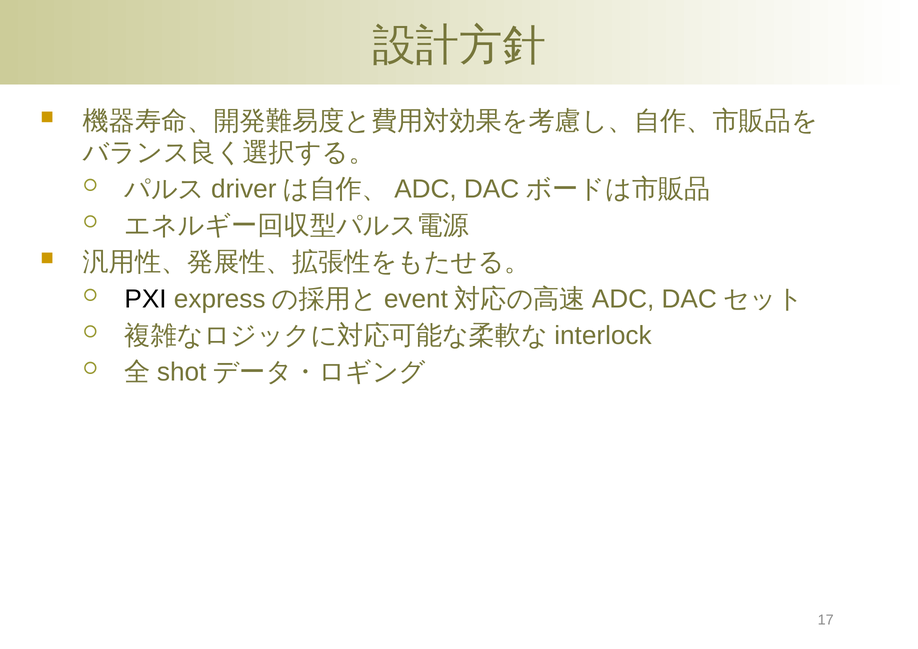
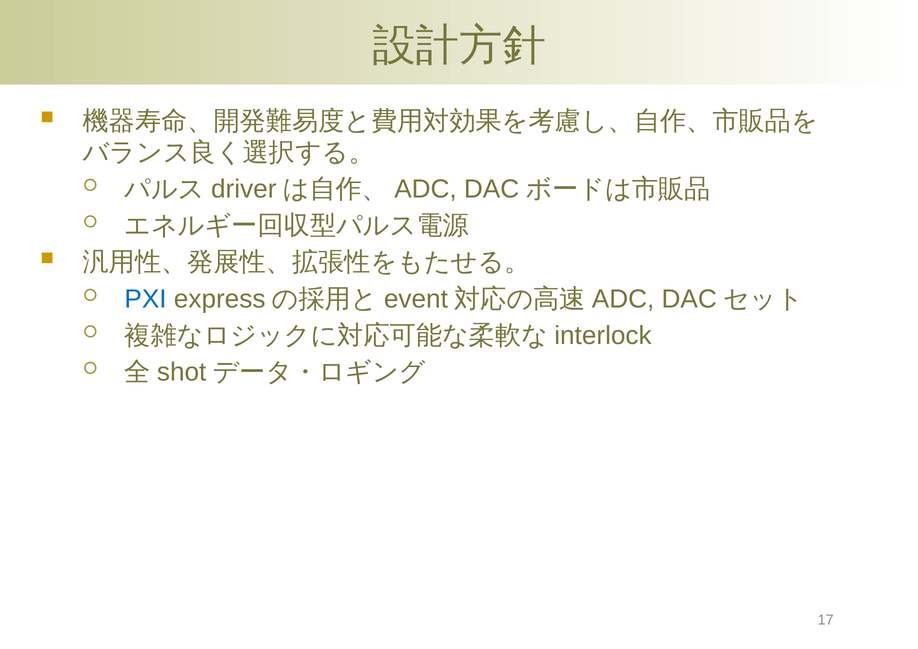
PXI colour: black -> blue
